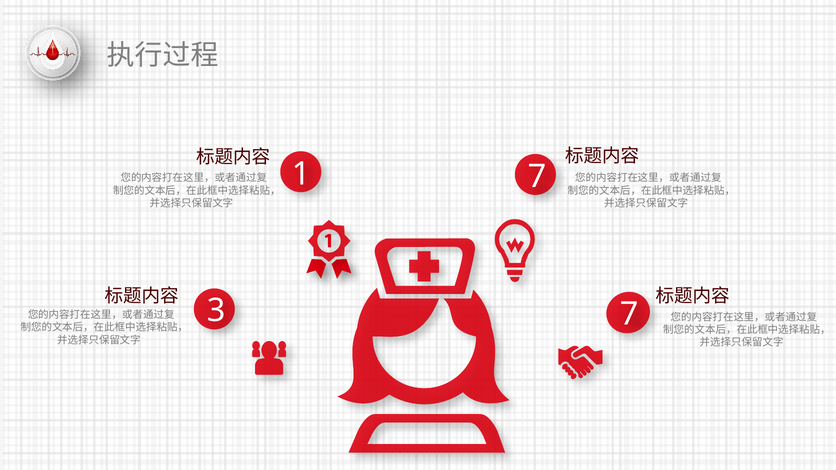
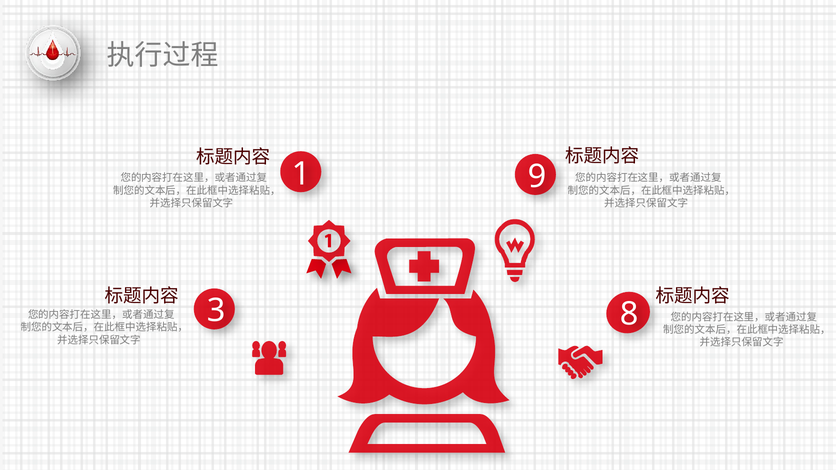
1 7: 7 -> 9
3 7: 7 -> 8
